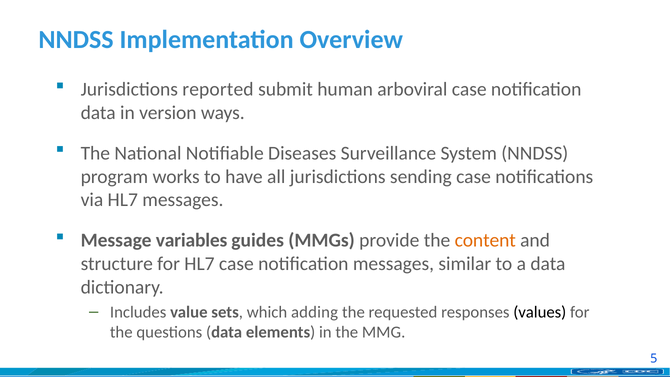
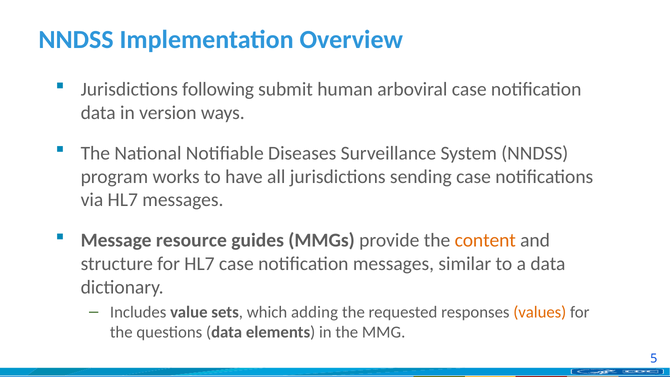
reported: reported -> following
variables: variables -> resource
values colour: black -> orange
